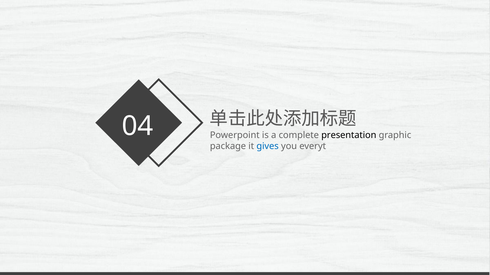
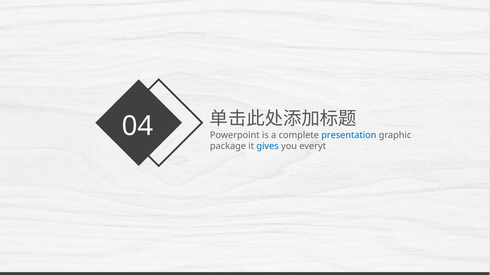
presentation colour: black -> blue
